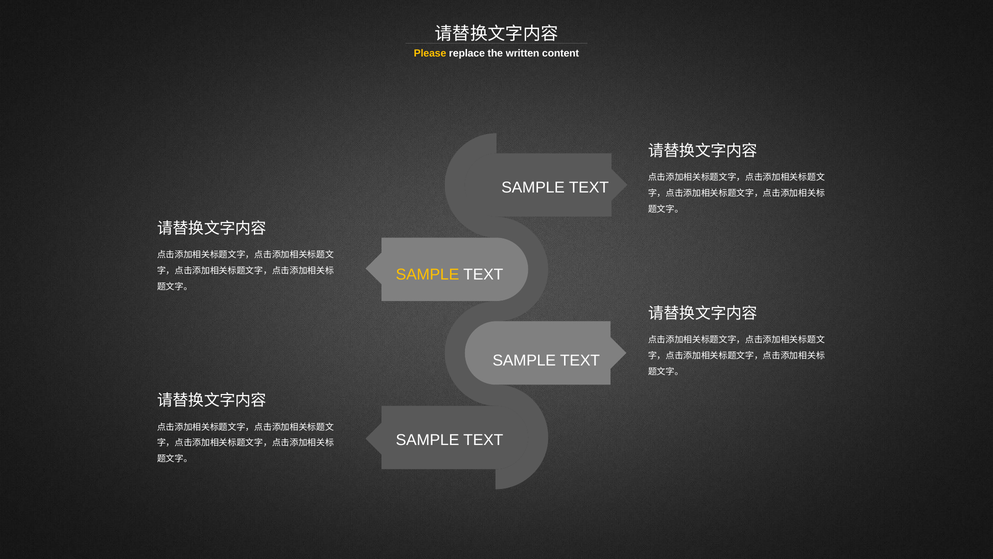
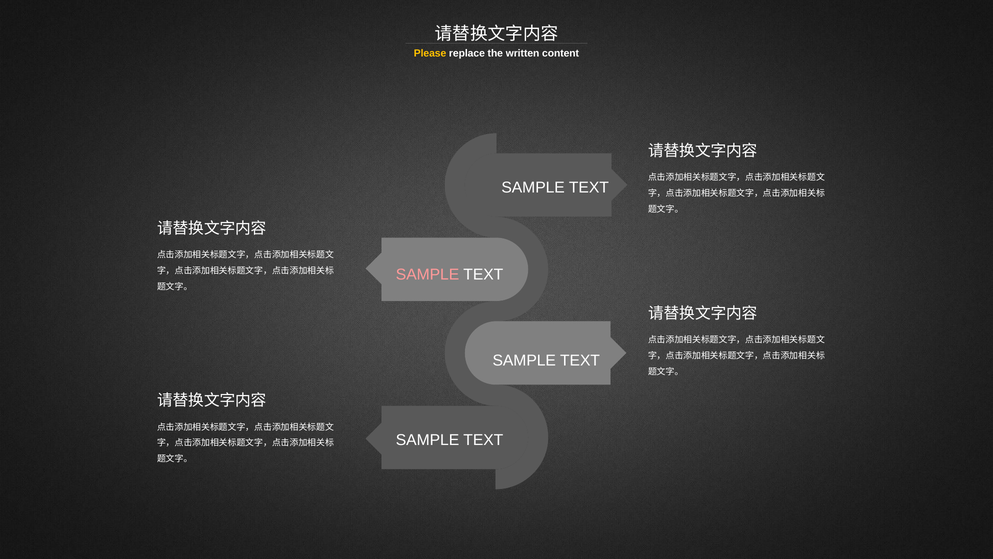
SAMPLE at (428, 274) colour: yellow -> pink
